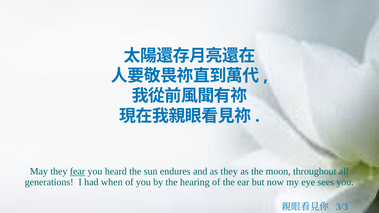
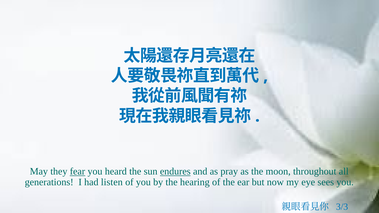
endures underline: none -> present
as they: they -> pray
when: when -> listen
